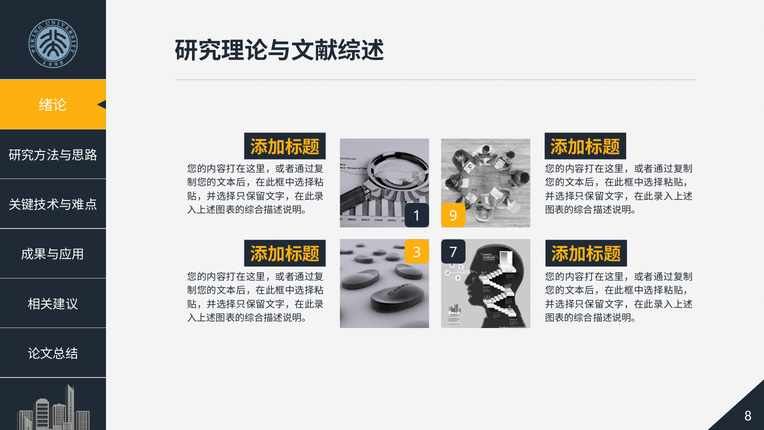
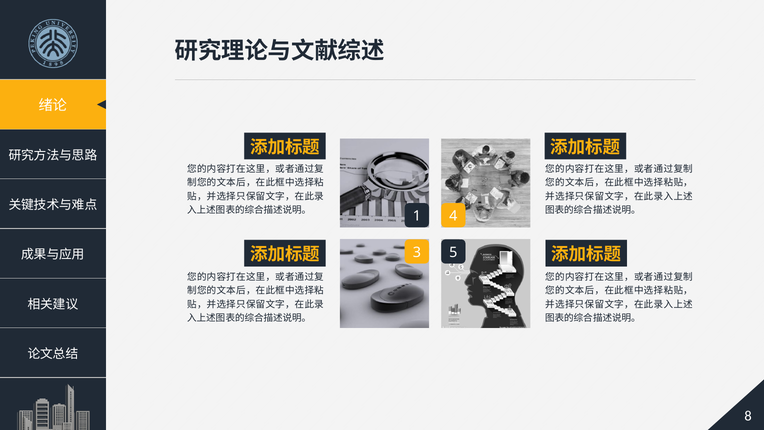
9: 9 -> 4
7: 7 -> 5
